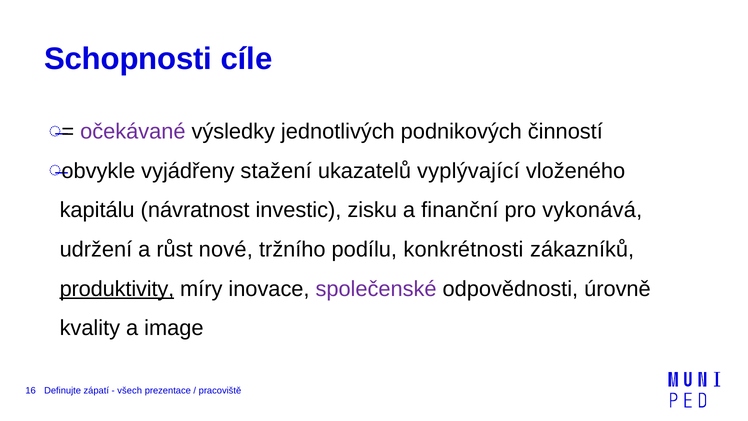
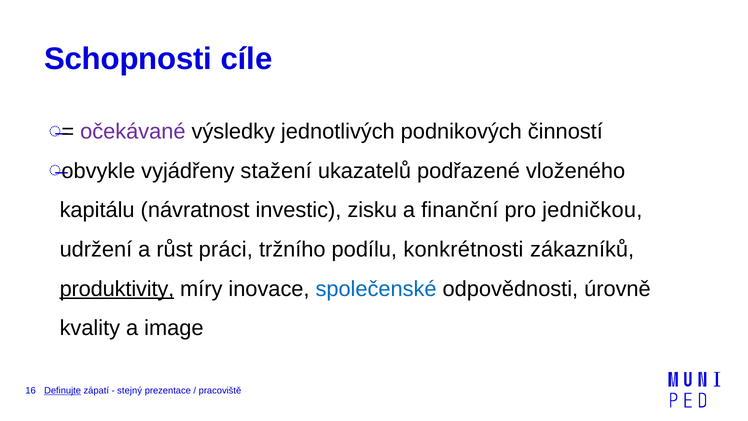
vyplývající: vyplývající -> podřazené
vykonává: vykonává -> jedničkou
nové: nové -> práci
společenské colour: purple -> blue
Definujte underline: none -> present
všech: všech -> stejný
